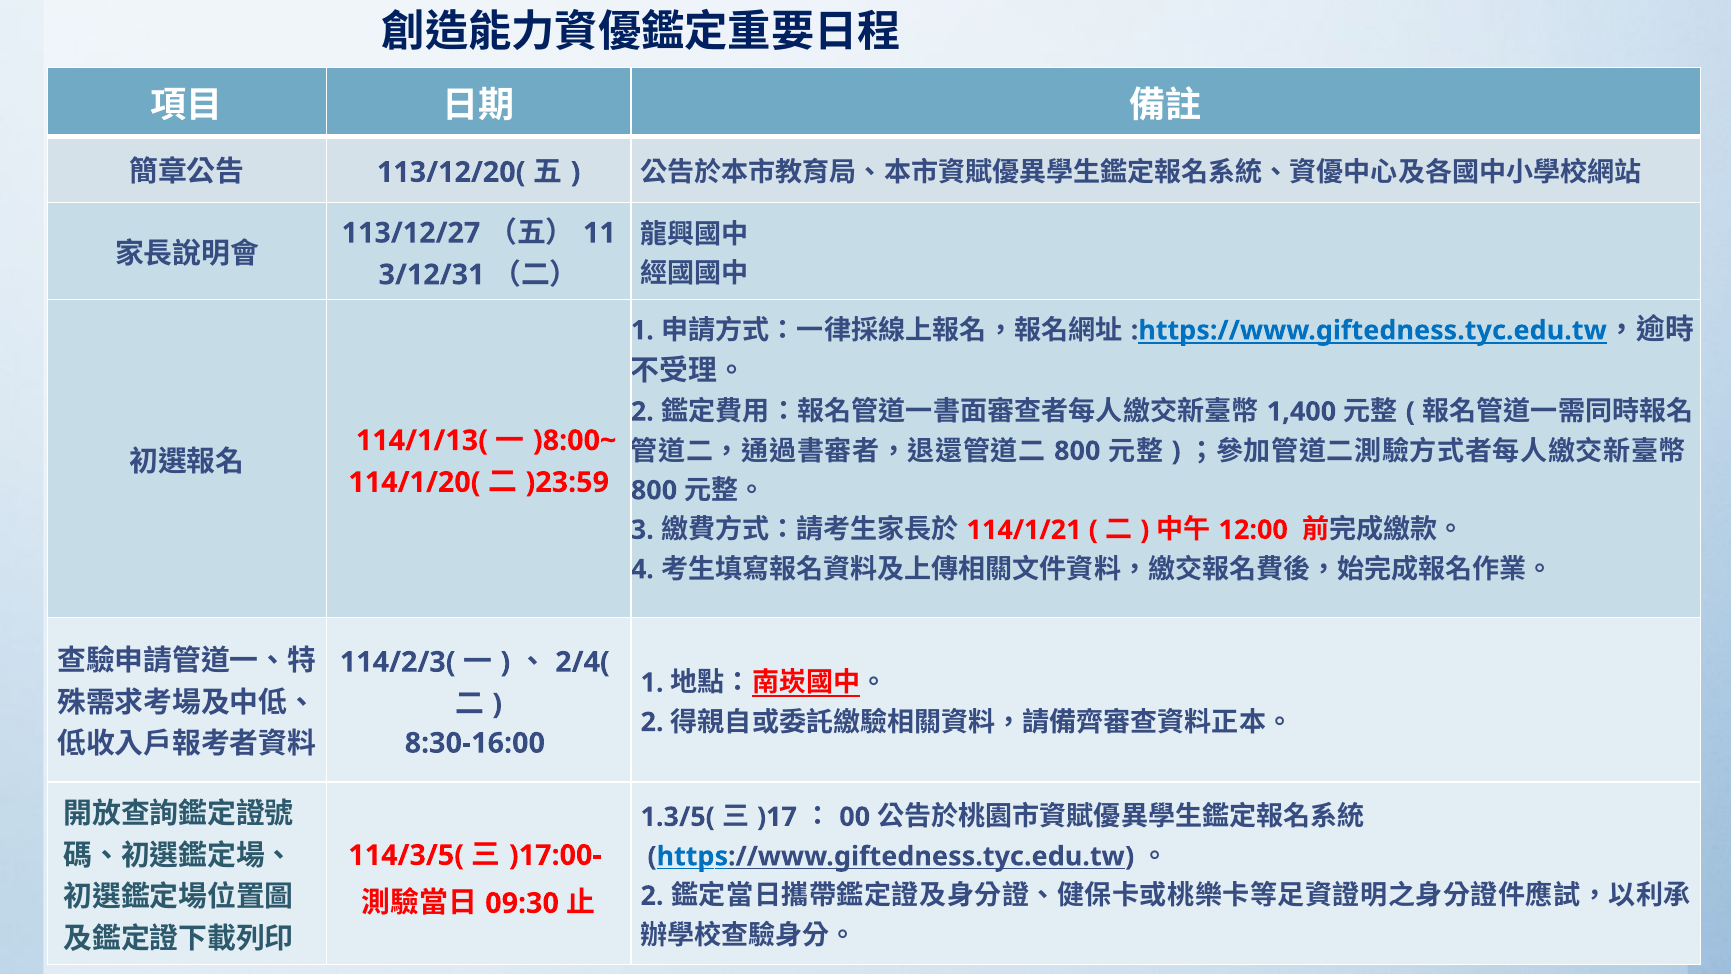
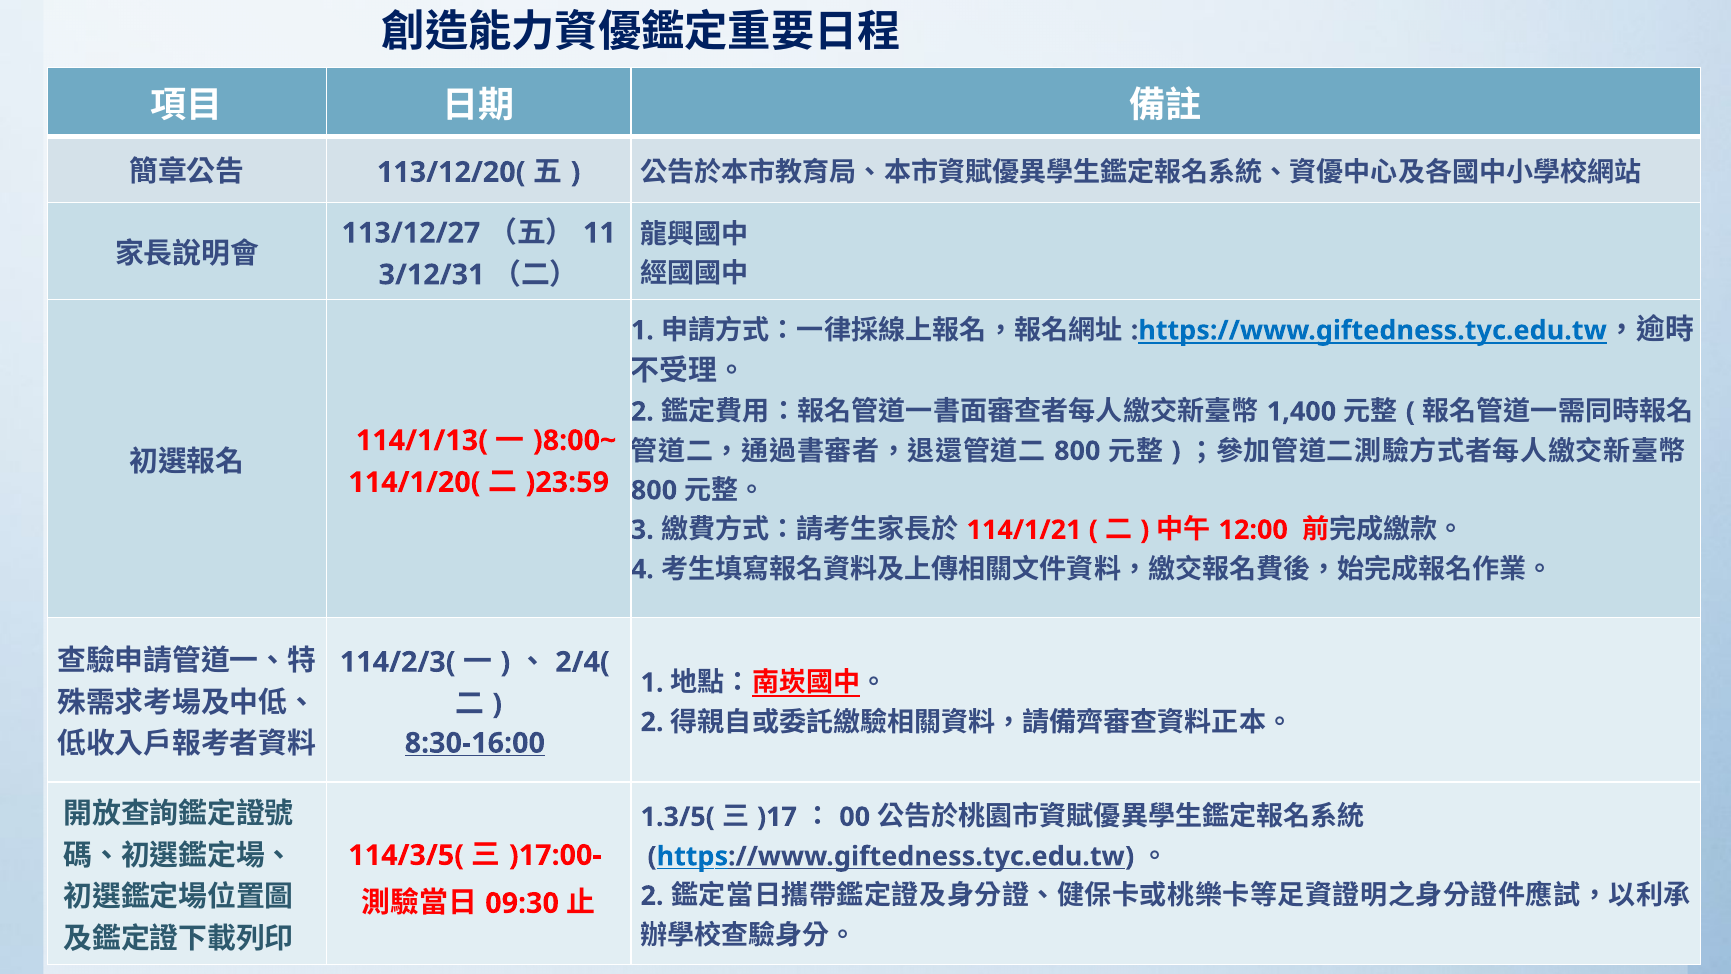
8:30-16:00 underline: none -> present
